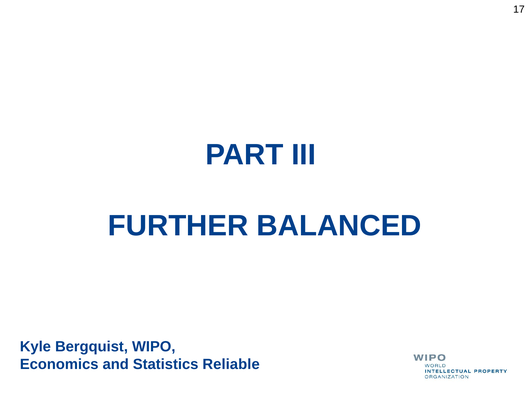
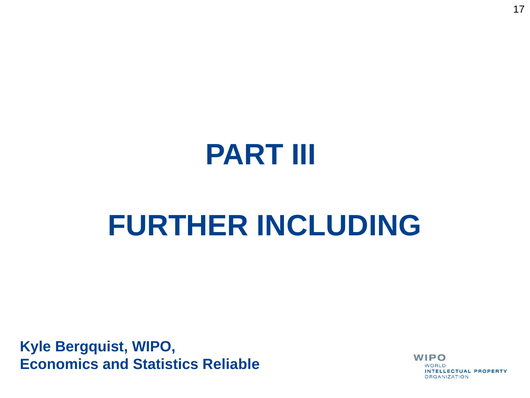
BALANCED: BALANCED -> INCLUDING
